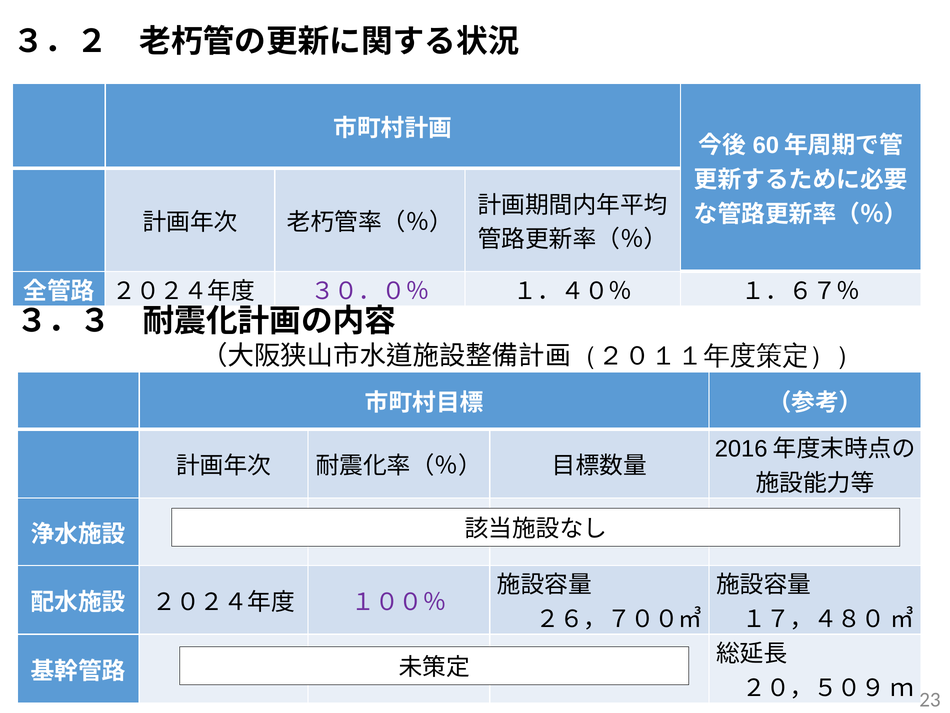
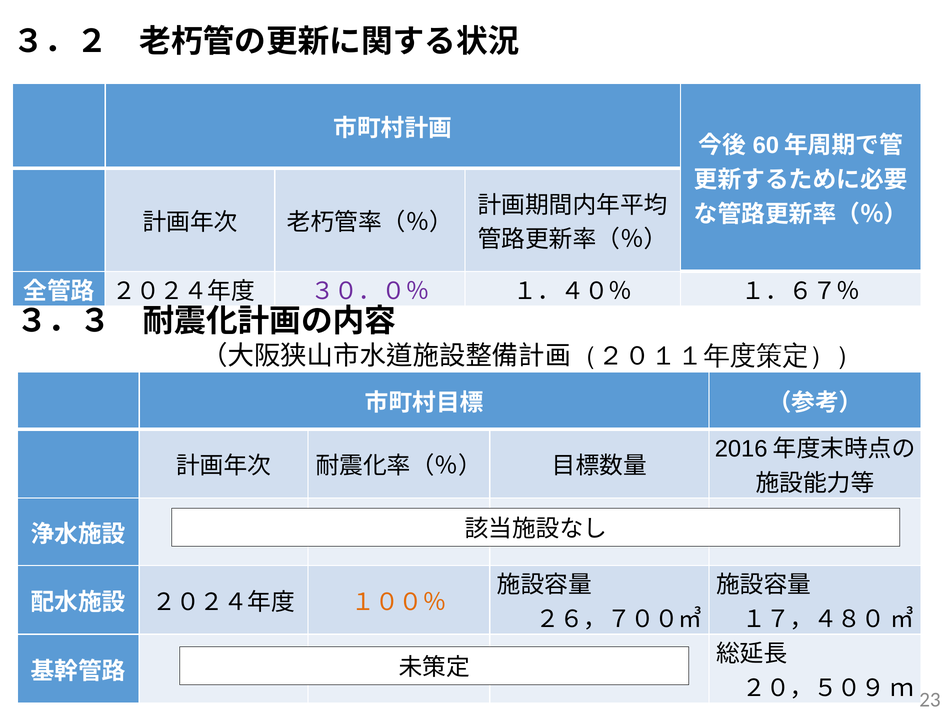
１００％ colour: purple -> orange
